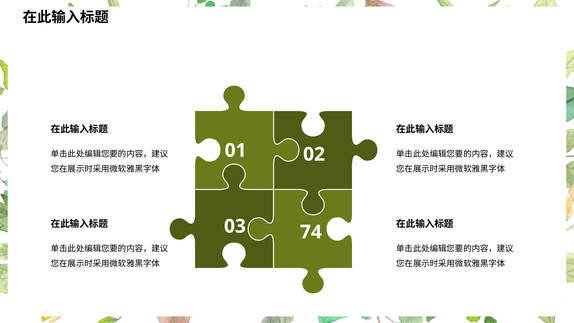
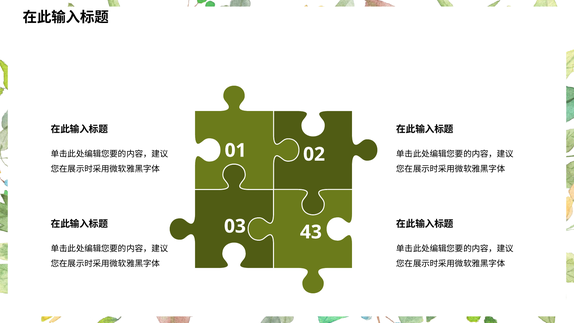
74: 74 -> 43
